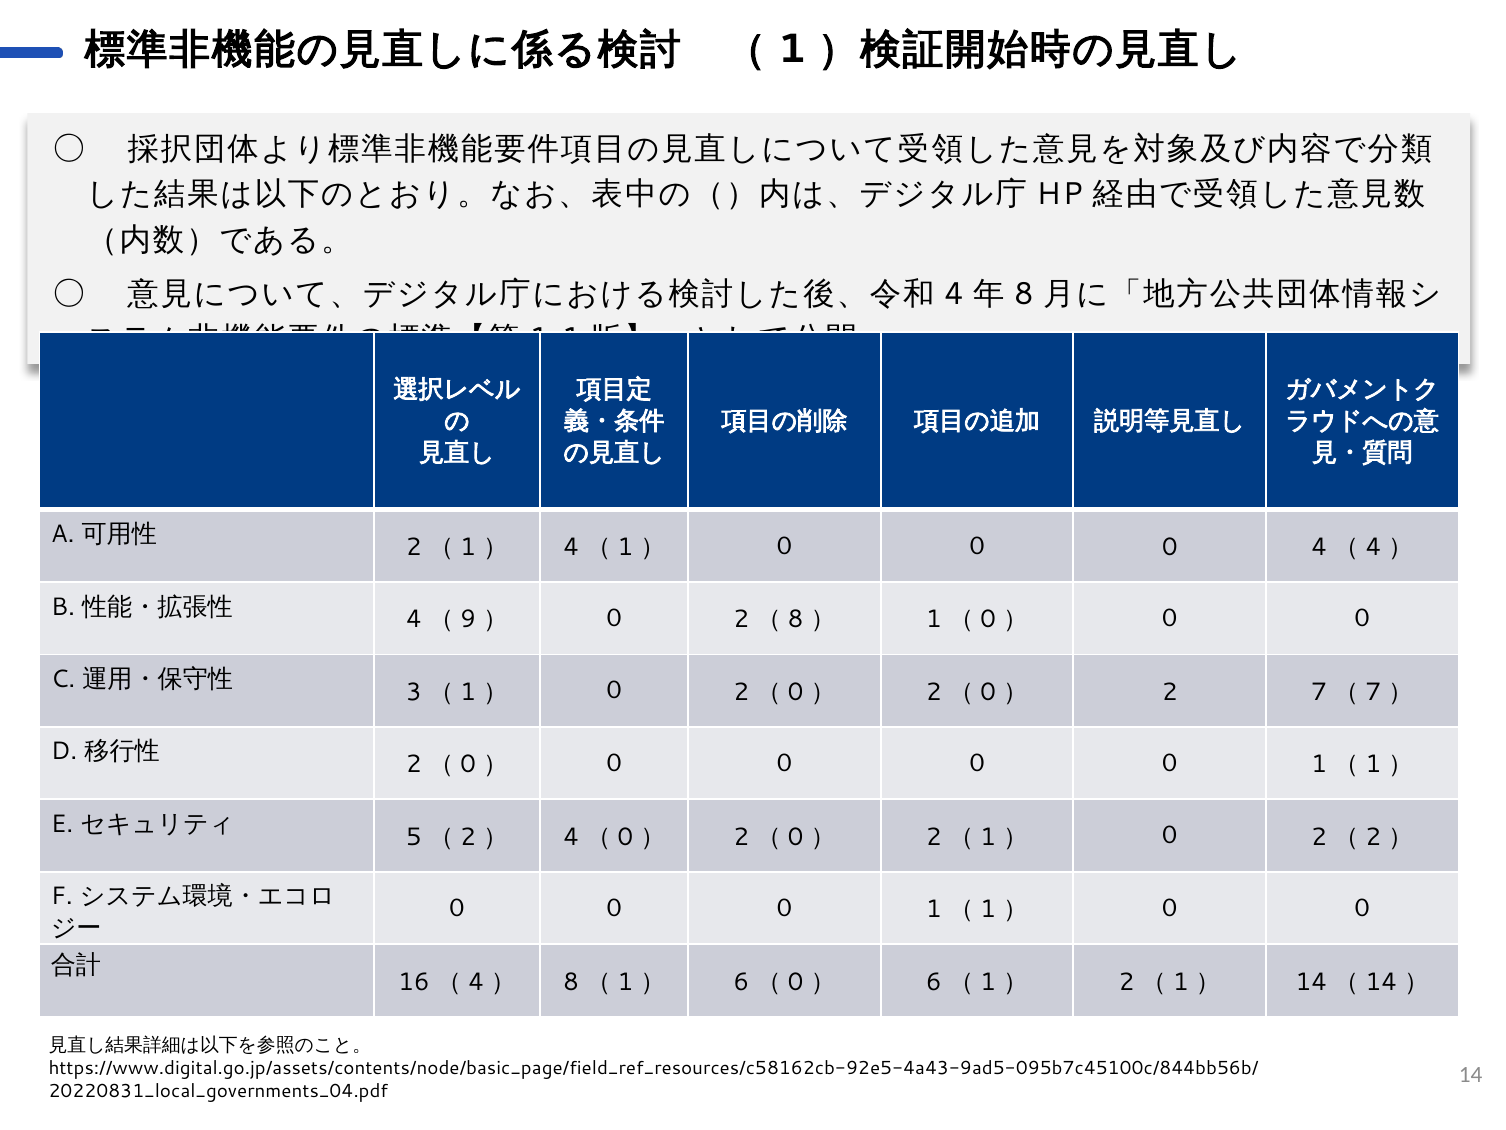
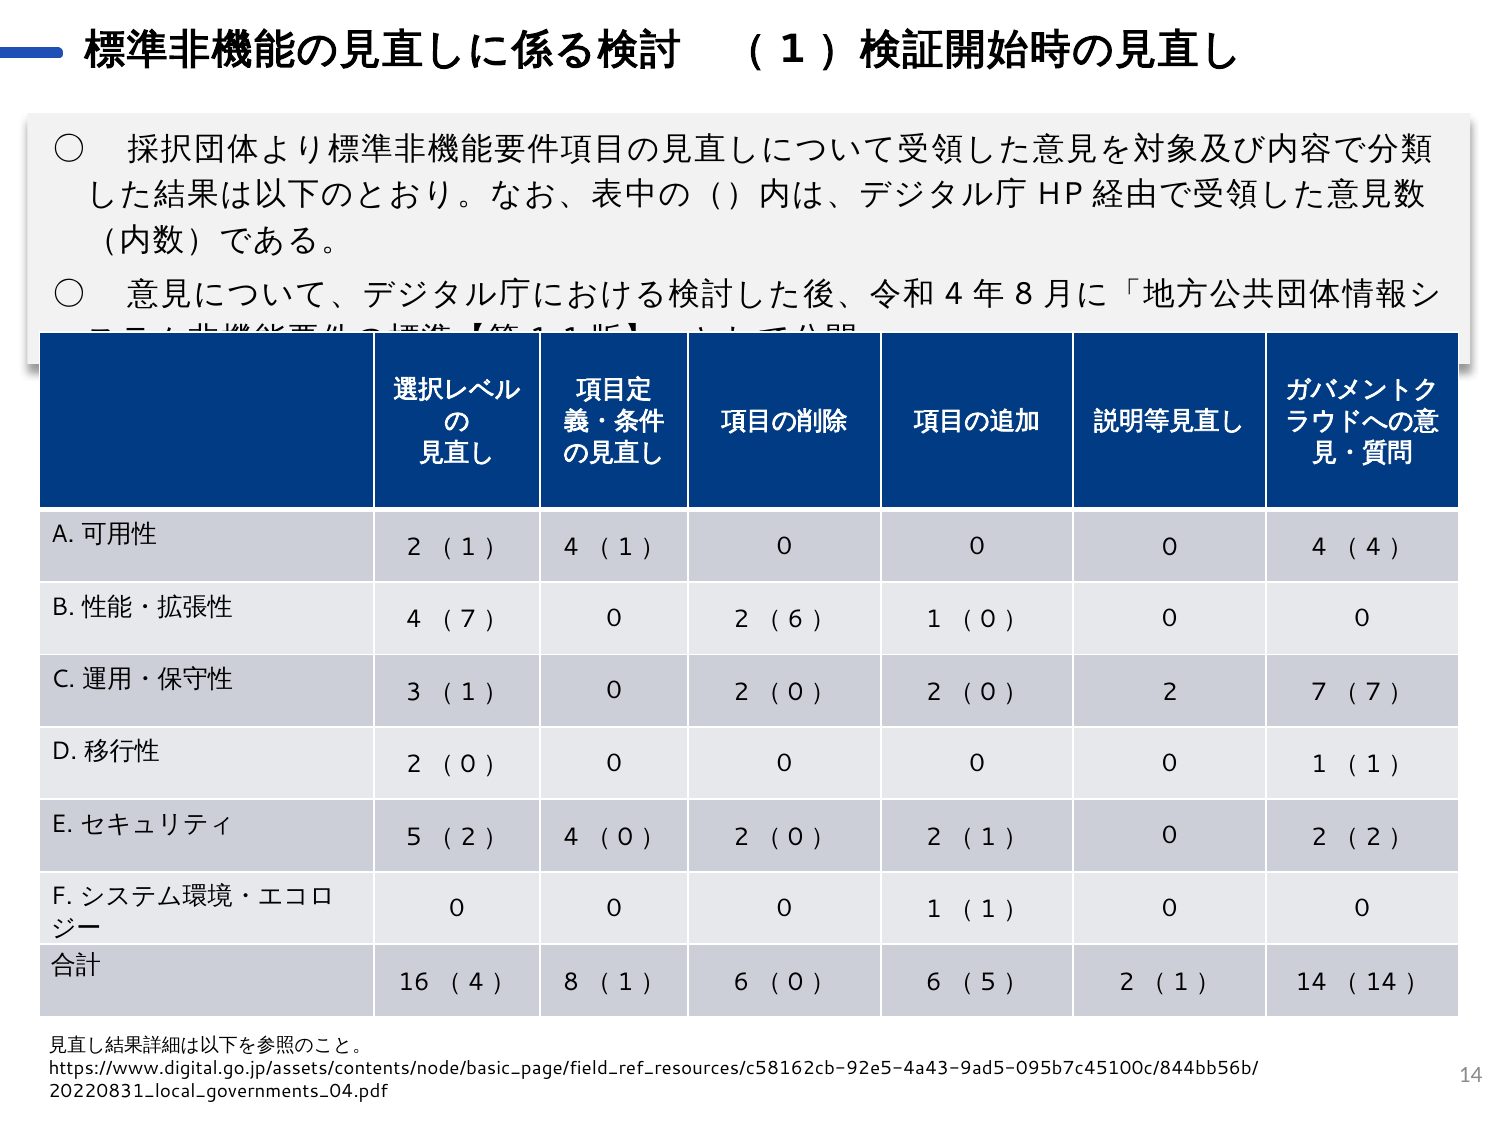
9 at (468, 619): 9 -> 7
8 at (796, 619): 8 -> 6
1 at (988, 981): 1 -> 5
